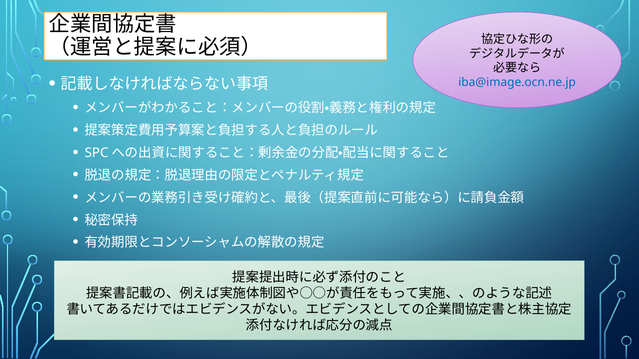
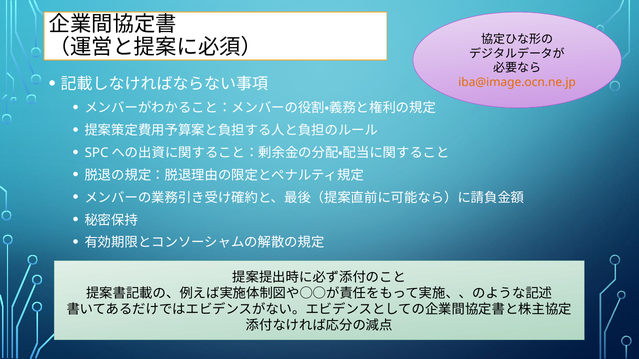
iba@image.ocn.ne.jp colour: blue -> orange
